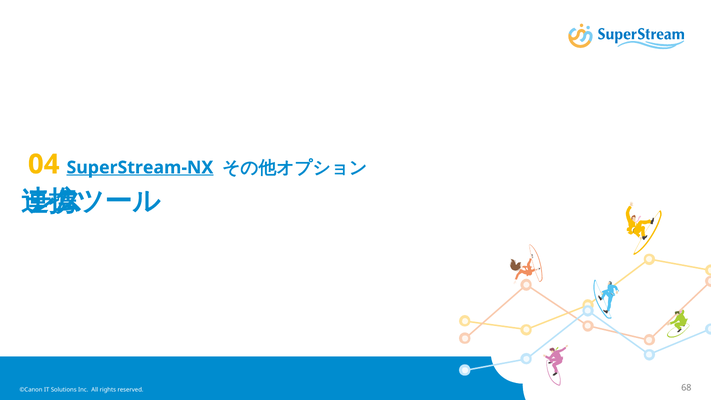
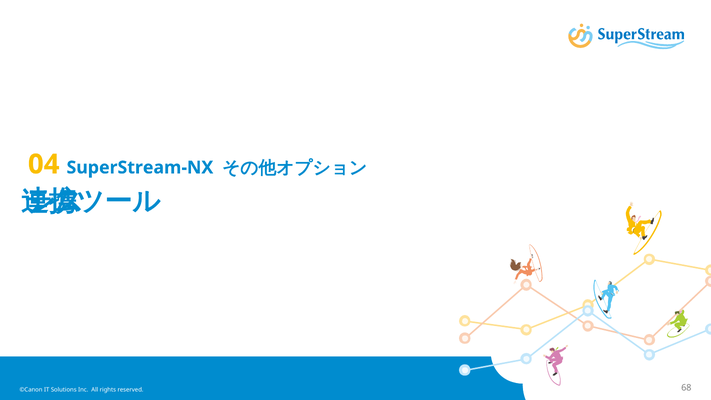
SuperStream-NX underline: present -> none
